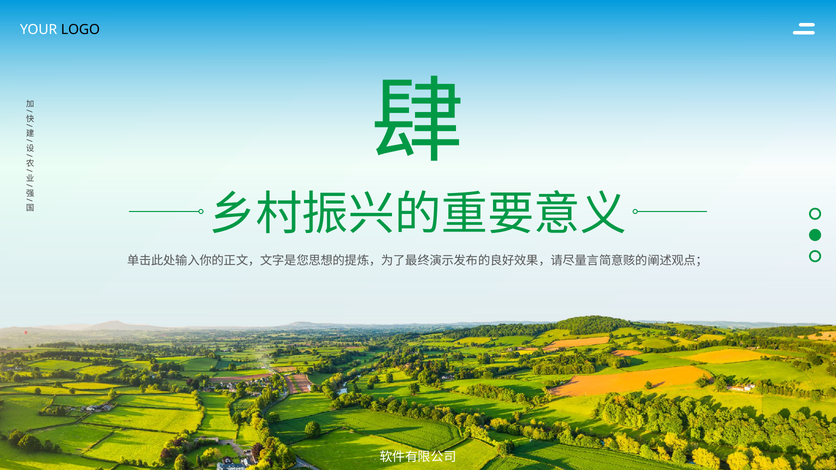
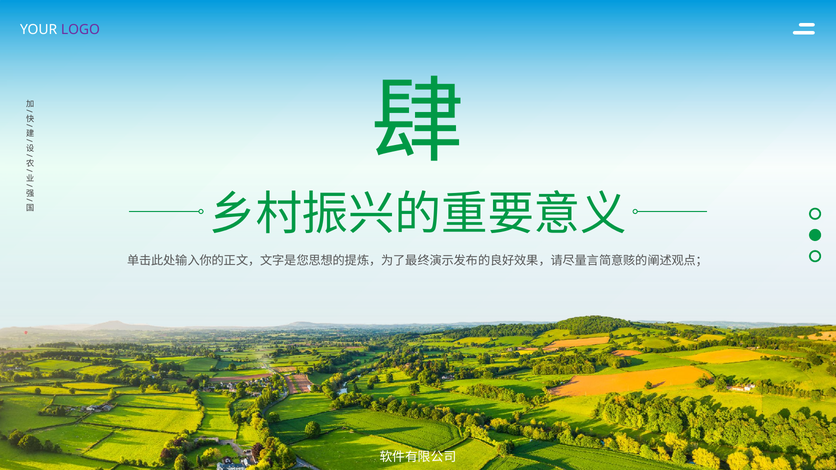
LOGO colour: black -> purple
